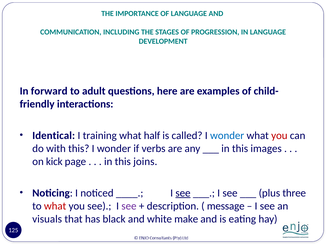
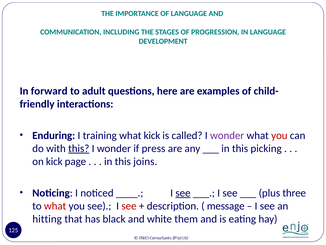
Identical: Identical -> Enduring
what half: half -> kick
wonder at (227, 135) colour: blue -> purple
this at (79, 148) underline: none -> present
verbs: verbs -> press
images: images -> picking
see at (129, 206) colour: purple -> red
visuals: visuals -> hitting
make: make -> them
